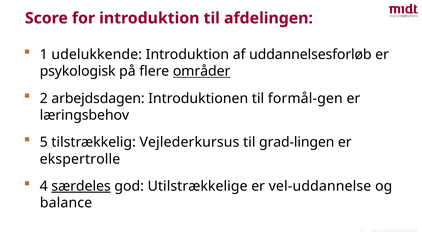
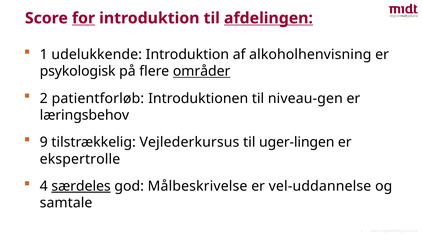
for underline: none -> present
afdelingen underline: none -> present
uddannelsesforløb: uddannelsesforløb -> alkoholhenvisning
arbejdsdagen: arbejdsdagen -> patientforløb
formål-gen: formål-gen -> niveau-gen
5 at (44, 142): 5 -> 9
grad-lingen: grad-lingen -> uger-lingen
Utilstrækkelige: Utilstrækkelige -> Målbeskrivelse
balance: balance -> samtale
